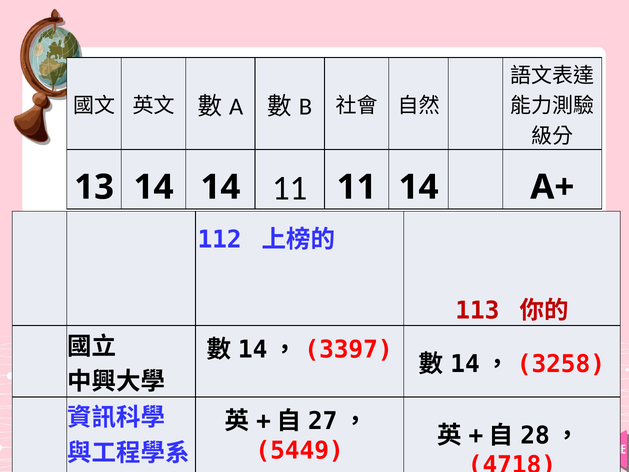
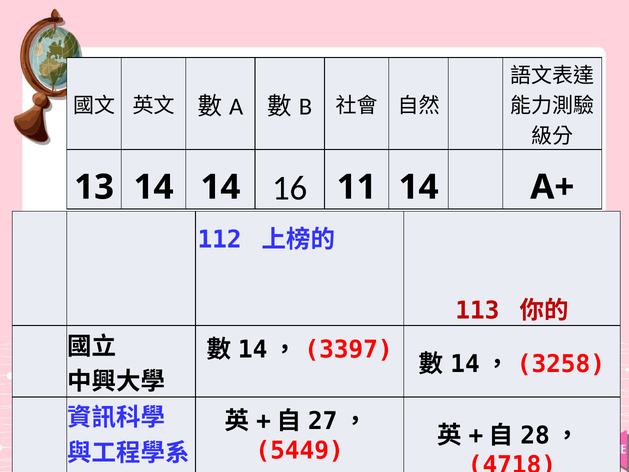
11 at (290, 188): 11 -> 16
